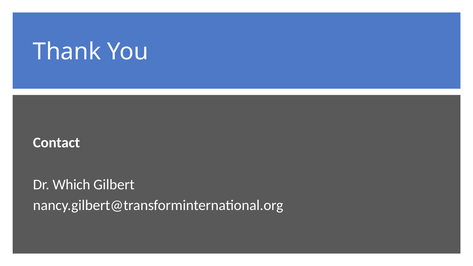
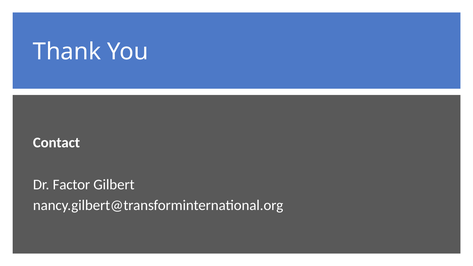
Which: Which -> Factor
